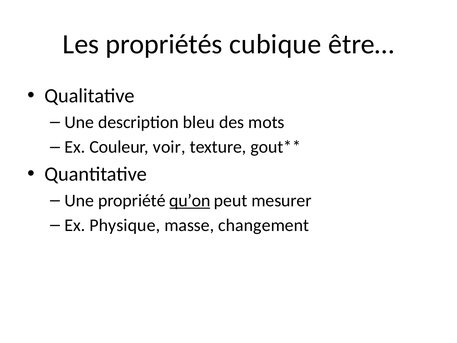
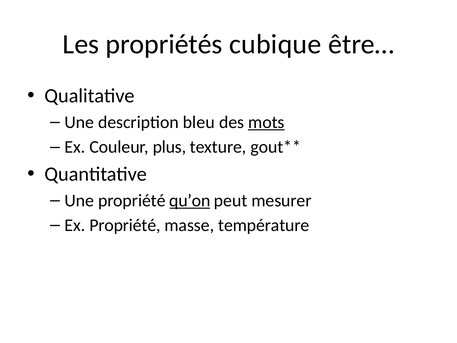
mots underline: none -> present
voir: voir -> plus
Ex Physique: Physique -> Propriété
changement: changement -> température
